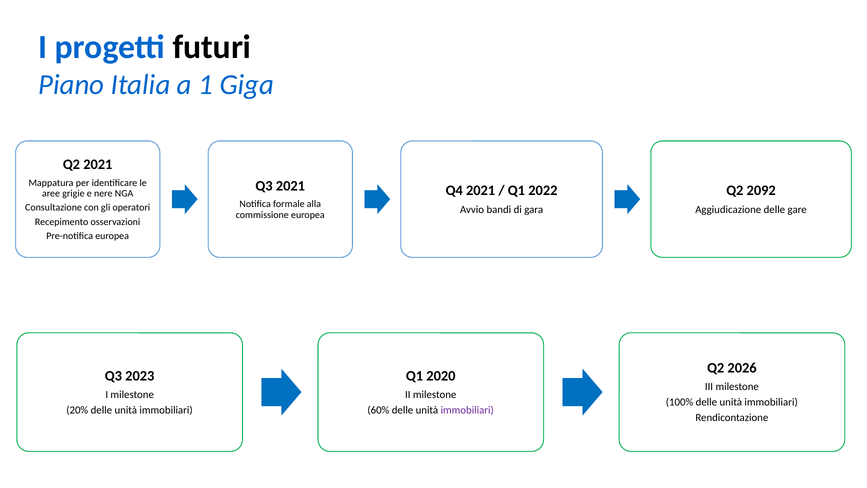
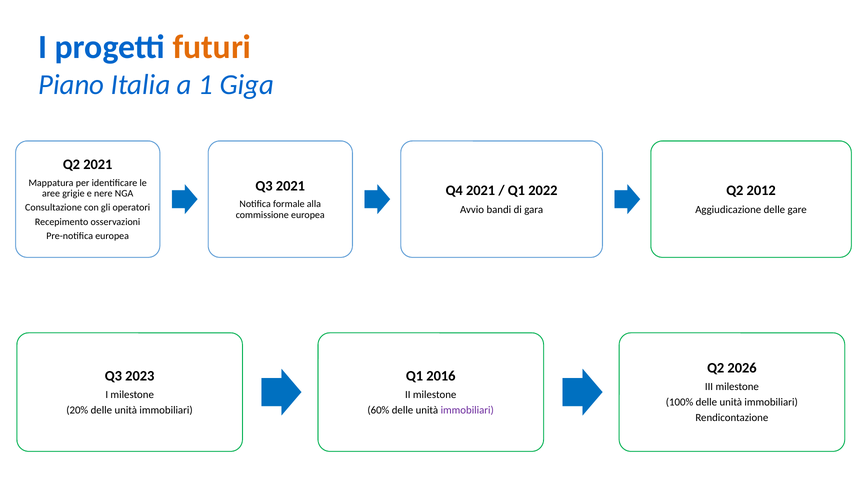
futuri colour: black -> orange
2092: 2092 -> 2012
2020: 2020 -> 2016
